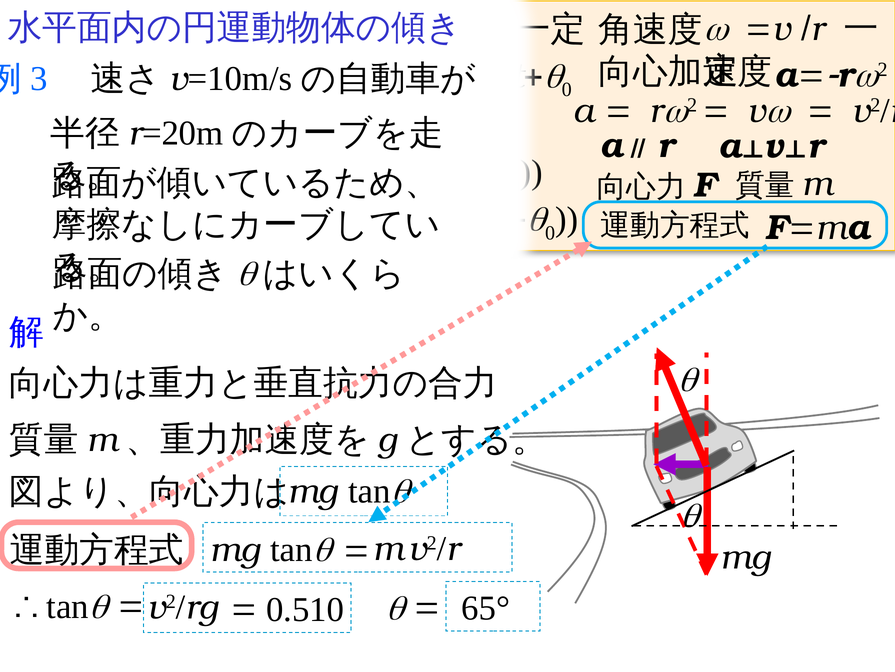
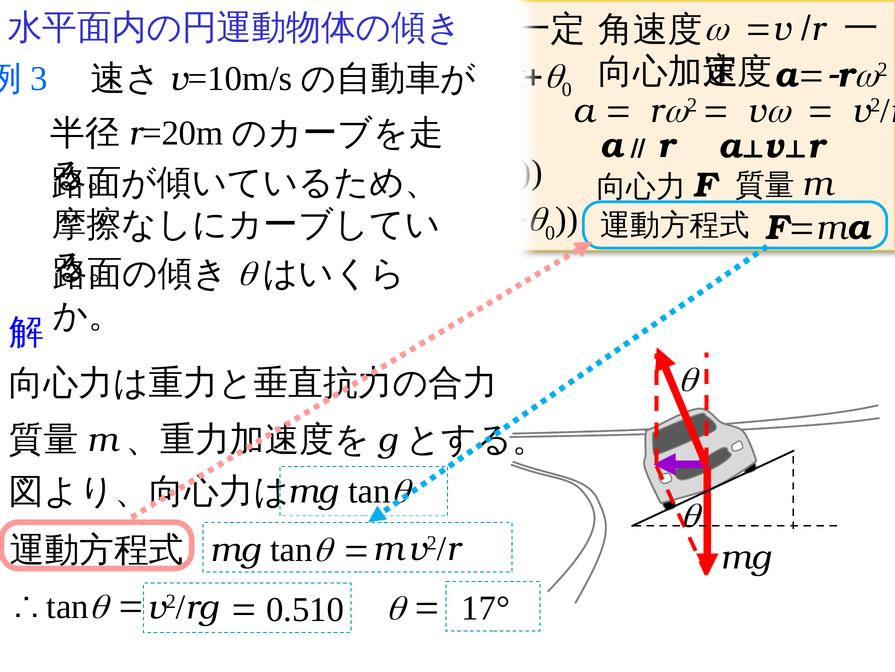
65°: 65° -> 17°
